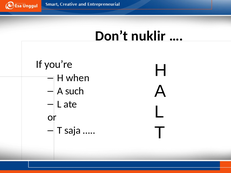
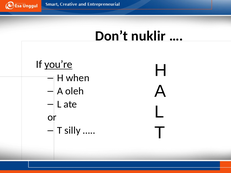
you’re underline: none -> present
such: such -> oleh
saja: saja -> silly
